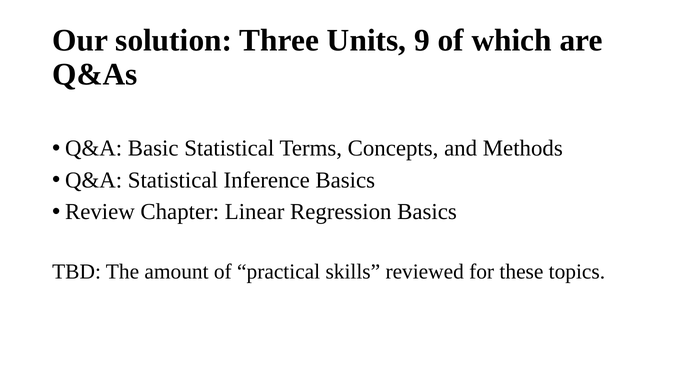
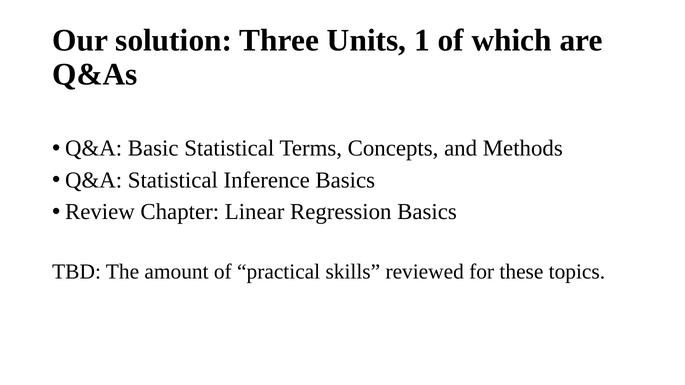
9: 9 -> 1
